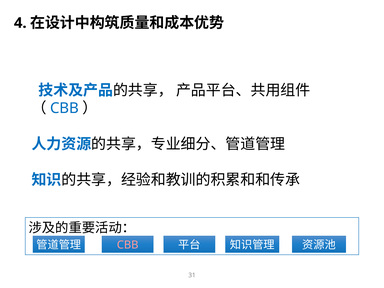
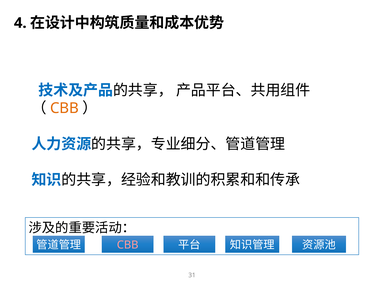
CBB at (64, 108) colour: blue -> orange
